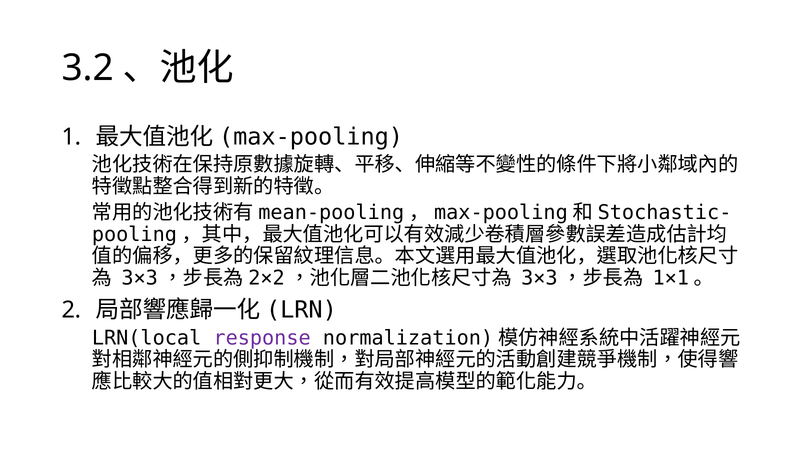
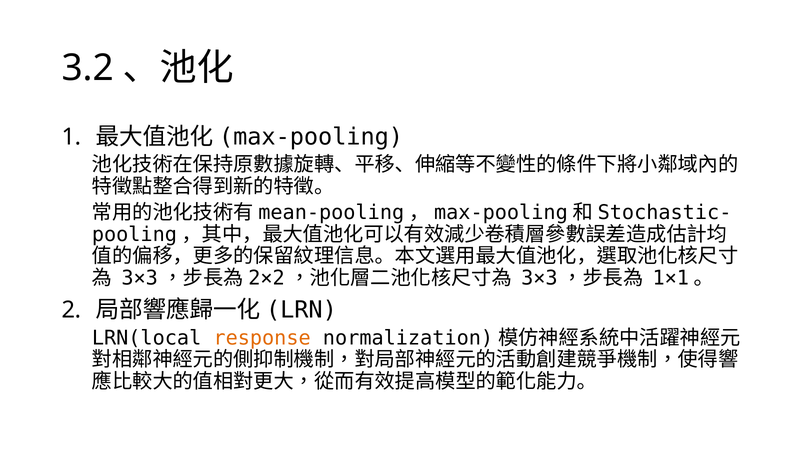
response colour: purple -> orange
